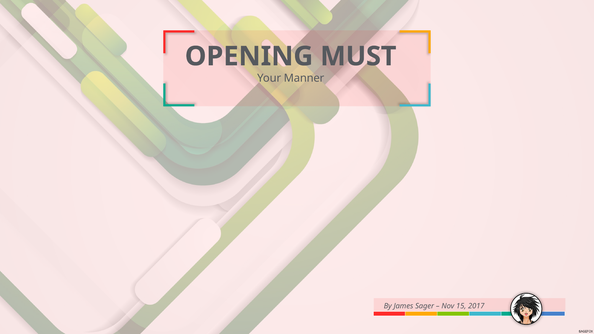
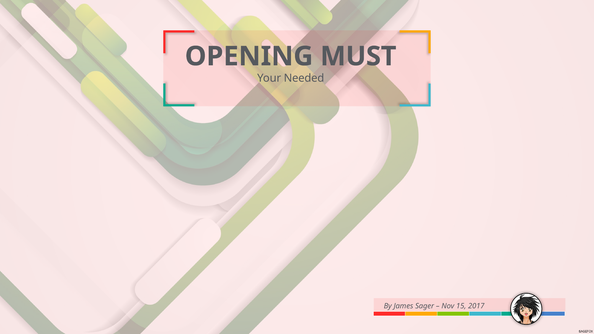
Manner: Manner -> Needed
